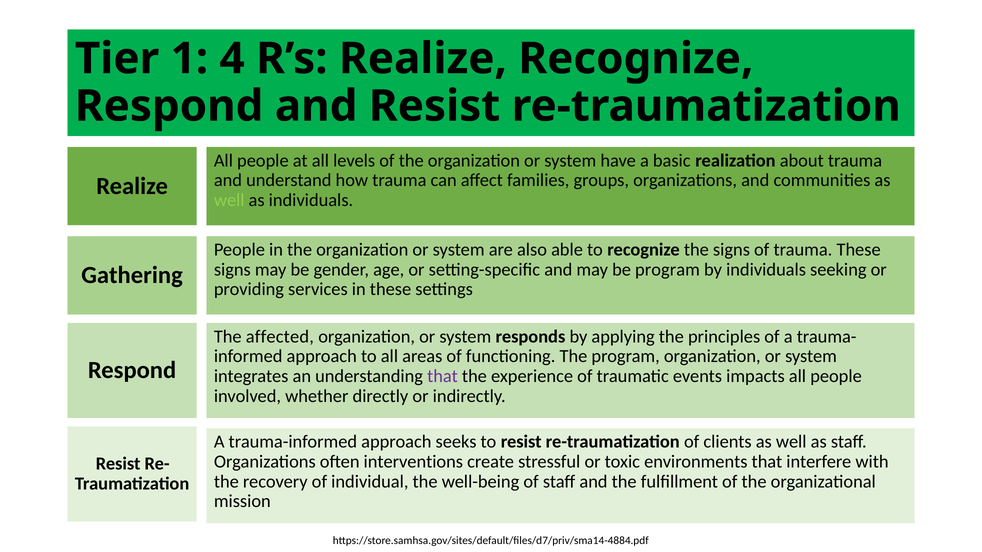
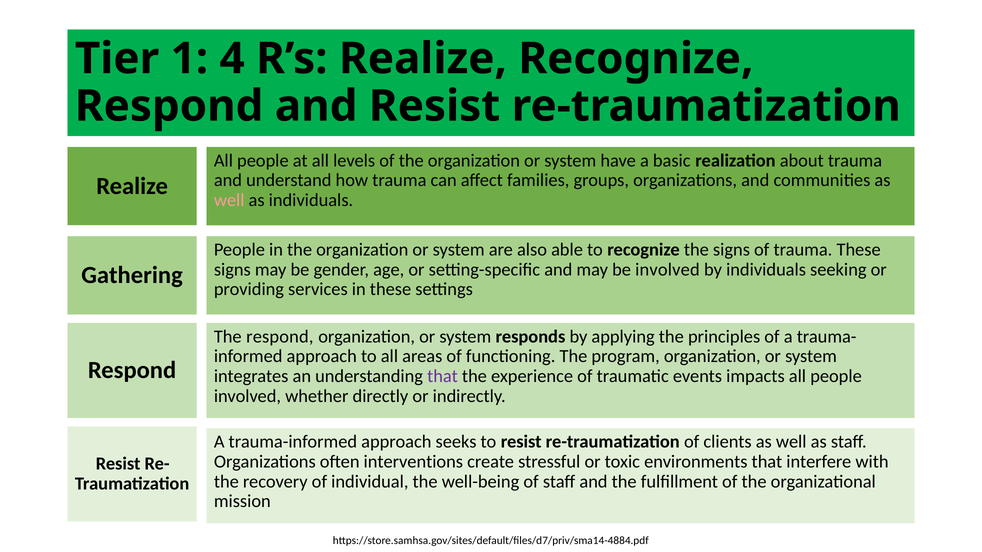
well at (229, 200) colour: light green -> pink
be program: program -> involved
The affected: affected -> respond
